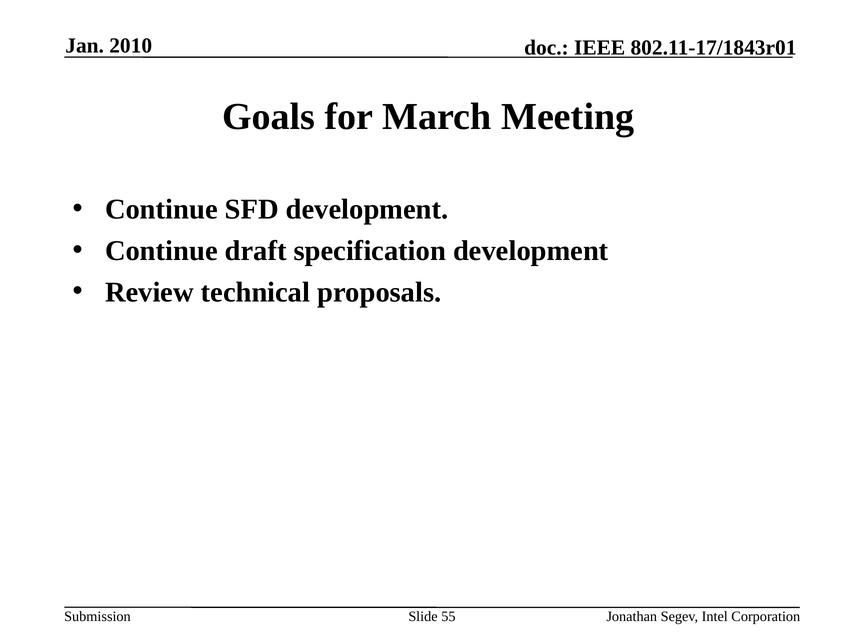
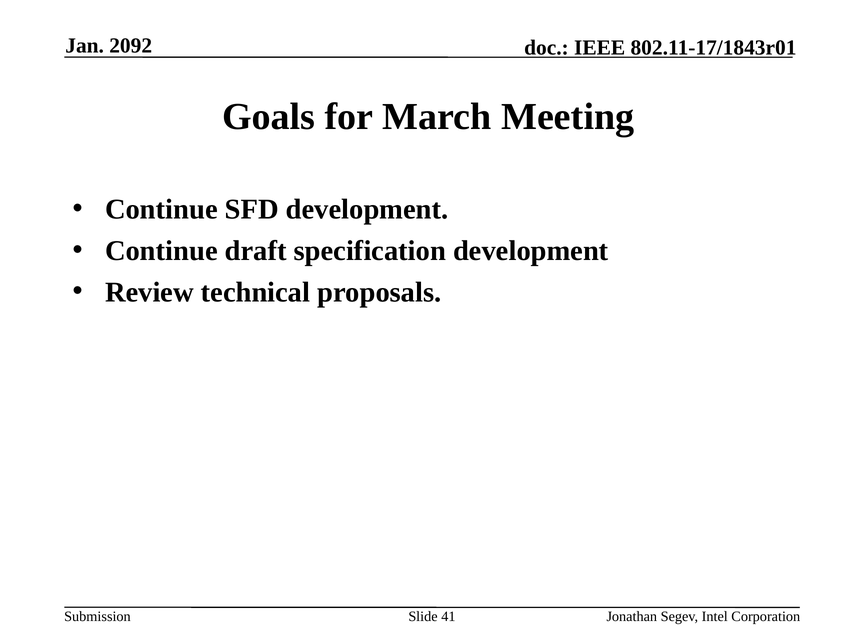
2010: 2010 -> 2092
55: 55 -> 41
